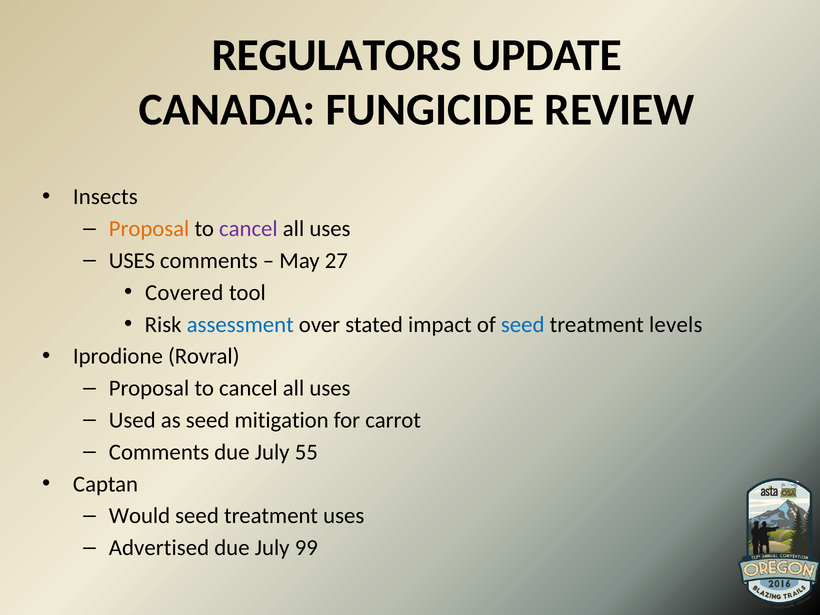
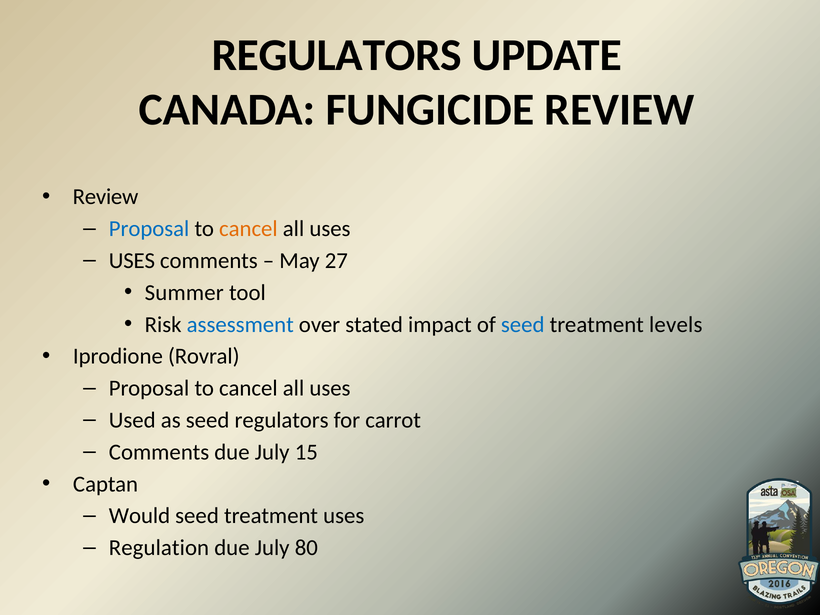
Insects at (105, 197): Insects -> Review
Proposal at (149, 229) colour: orange -> blue
cancel at (248, 229) colour: purple -> orange
Covered: Covered -> Summer
seed mitigation: mitigation -> regulators
55: 55 -> 15
Advertised: Advertised -> Regulation
99: 99 -> 80
